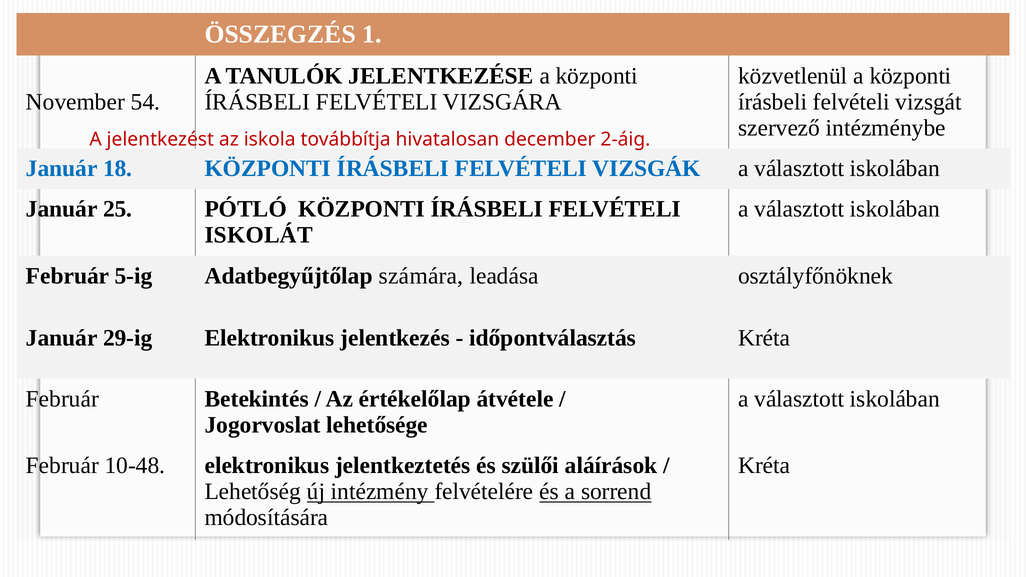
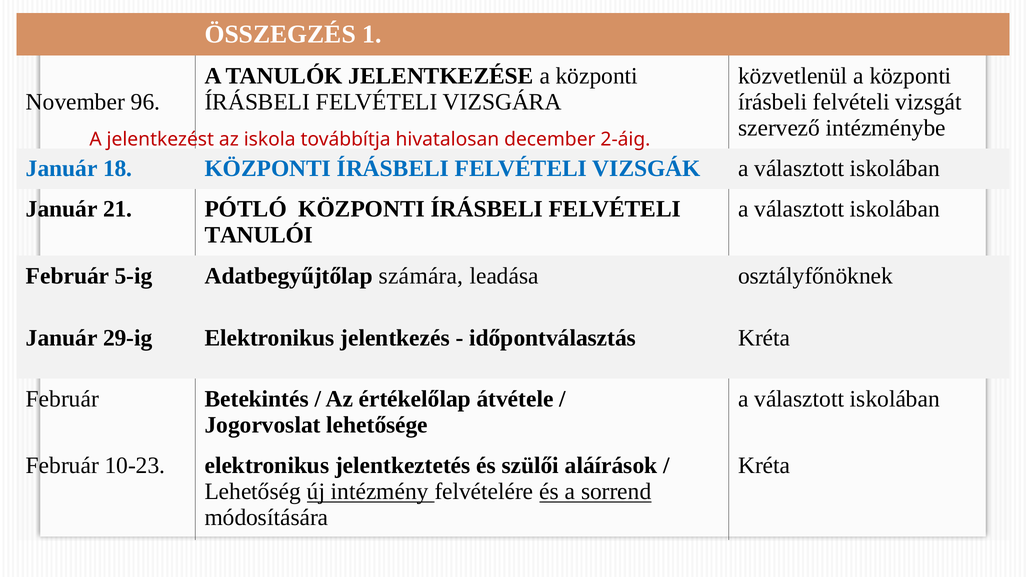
54: 54 -> 96
25: 25 -> 21
ISKOLÁT: ISKOLÁT -> TANULÓI
10-48: 10-48 -> 10-23
